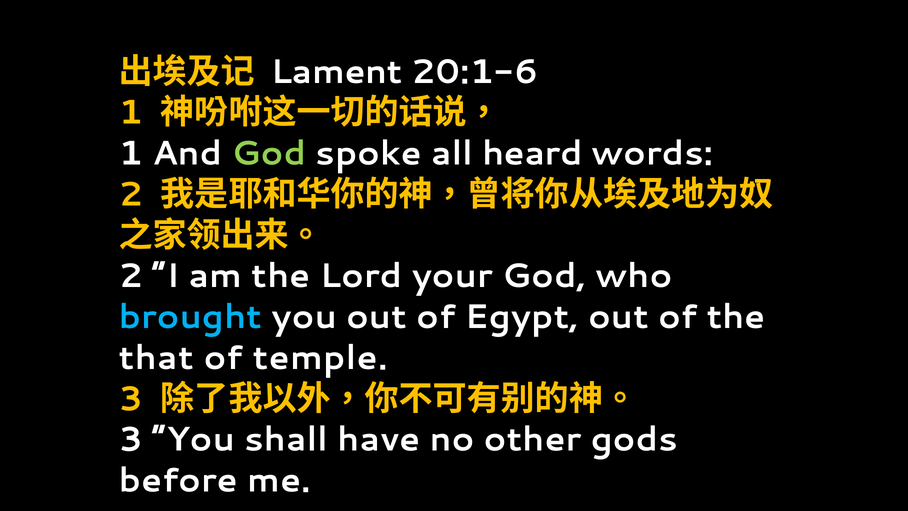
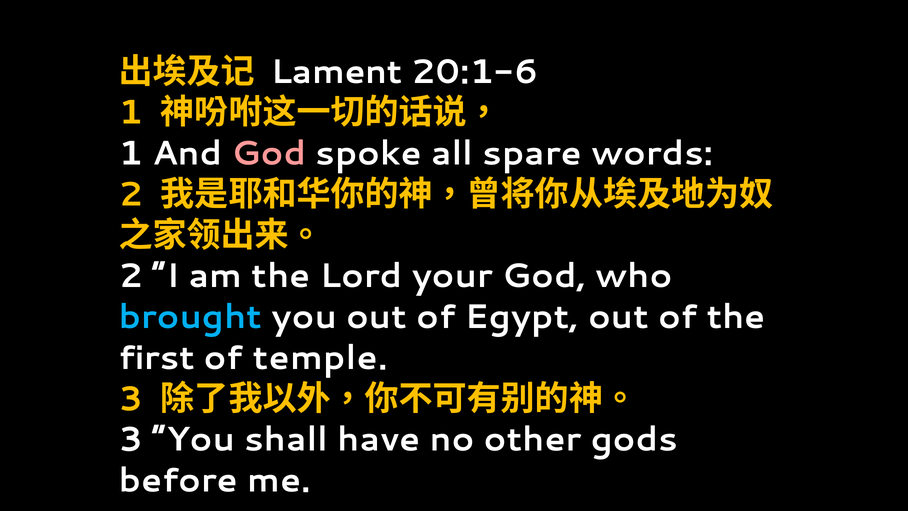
God at (269, 153) colour: light green -> pink
heard: heard -> spare
that: that -> first
